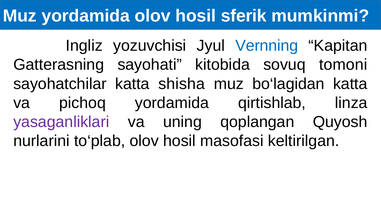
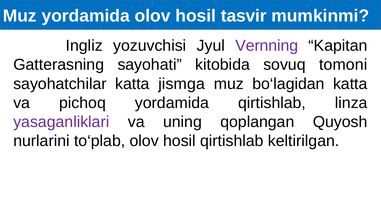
sferik: sferik -> tasvir
Vernning colour: blue -> purple
shisha: shisha -> jismga
hosil masofasi: masofasi -> qirtishlab
